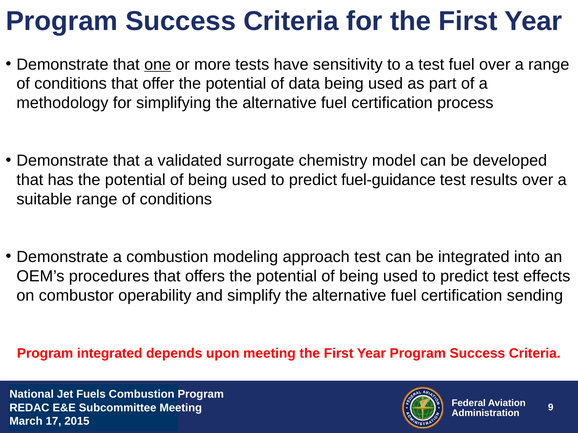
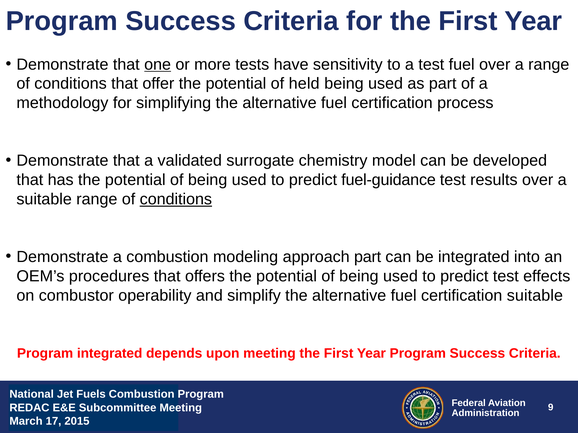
data: data -> held
conditions at (176, 199) underline: none -> present
approach test: test -> part
certification sending: sending -> suitable
